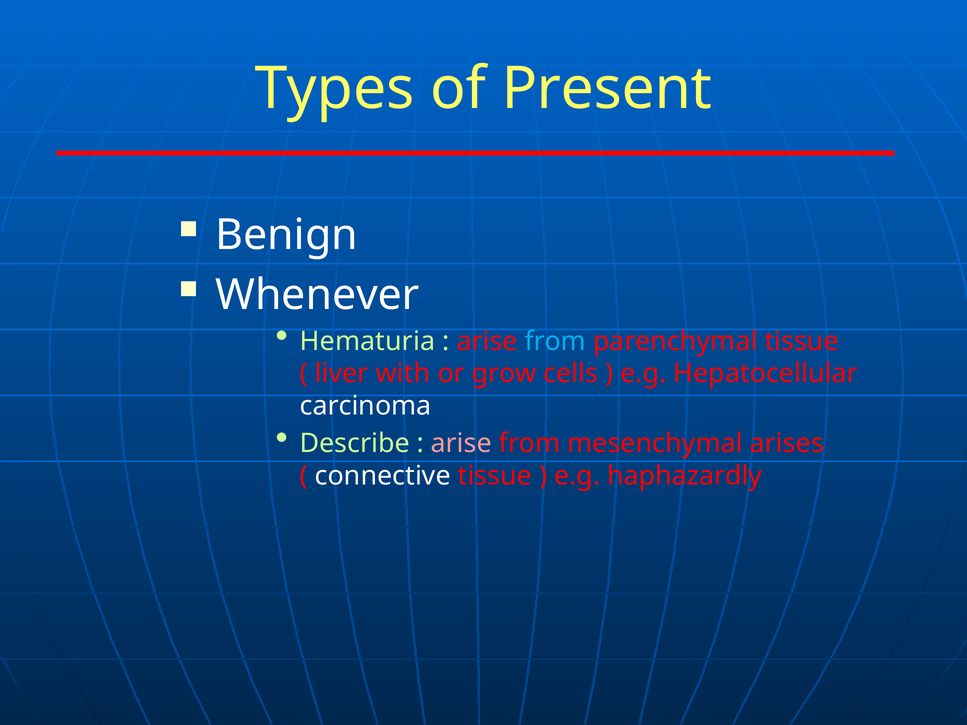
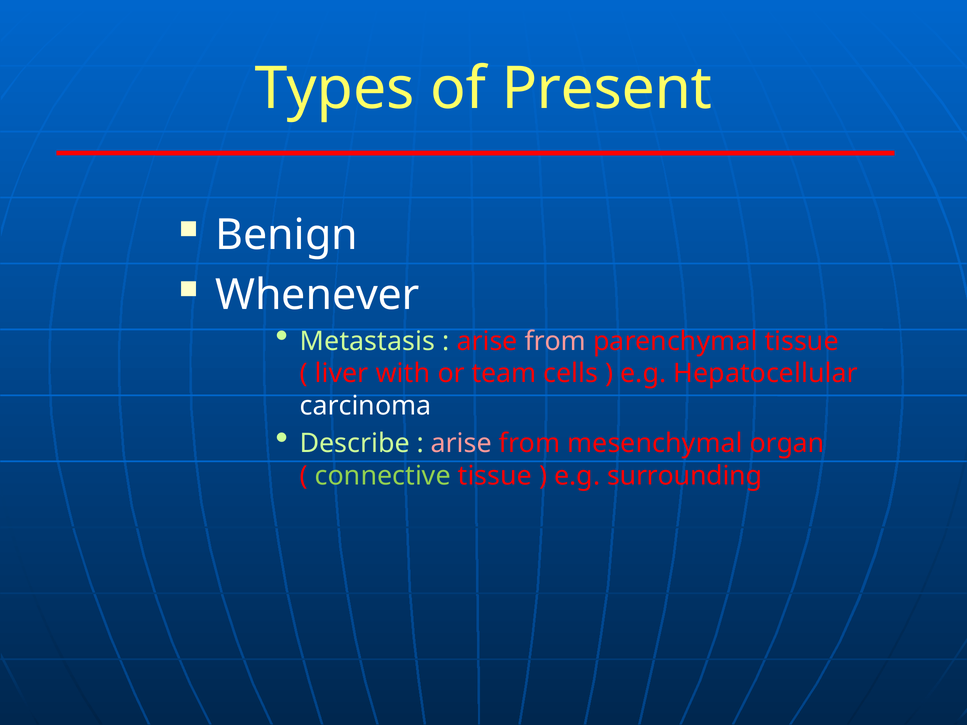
Hematuria: Hematuria -> Metastasis
from at (555, 341) colour: light blue -> pink
grow: grow -> team
arises: arises -> organ
connective colour: white -> light green
haphazardly: haphazardly -> surrounding
